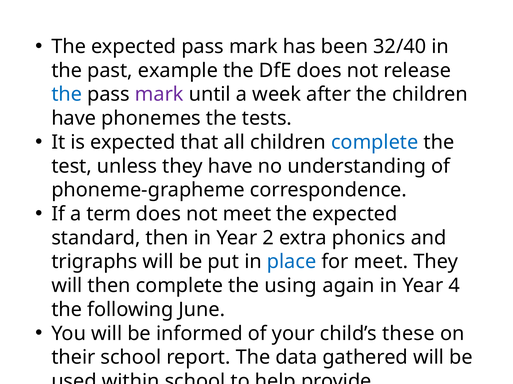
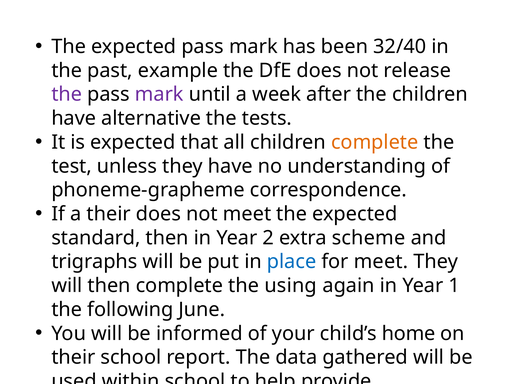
the at (67, 95) colour: blue -> purple
phonemes: phonemes -> alternative
complete at (375, 142) colour: blue -> orange
a term: term -> their
extra phonics: phonics -> scheme
4: 4 -> 1
these: these -> home
